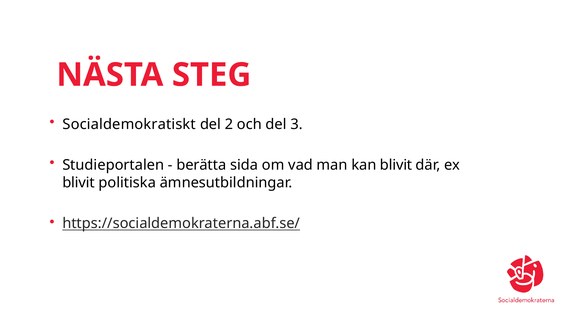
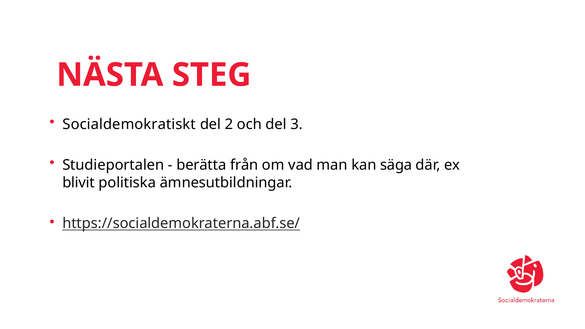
sida: sida -> från
kan blivit: blivit -> säga
